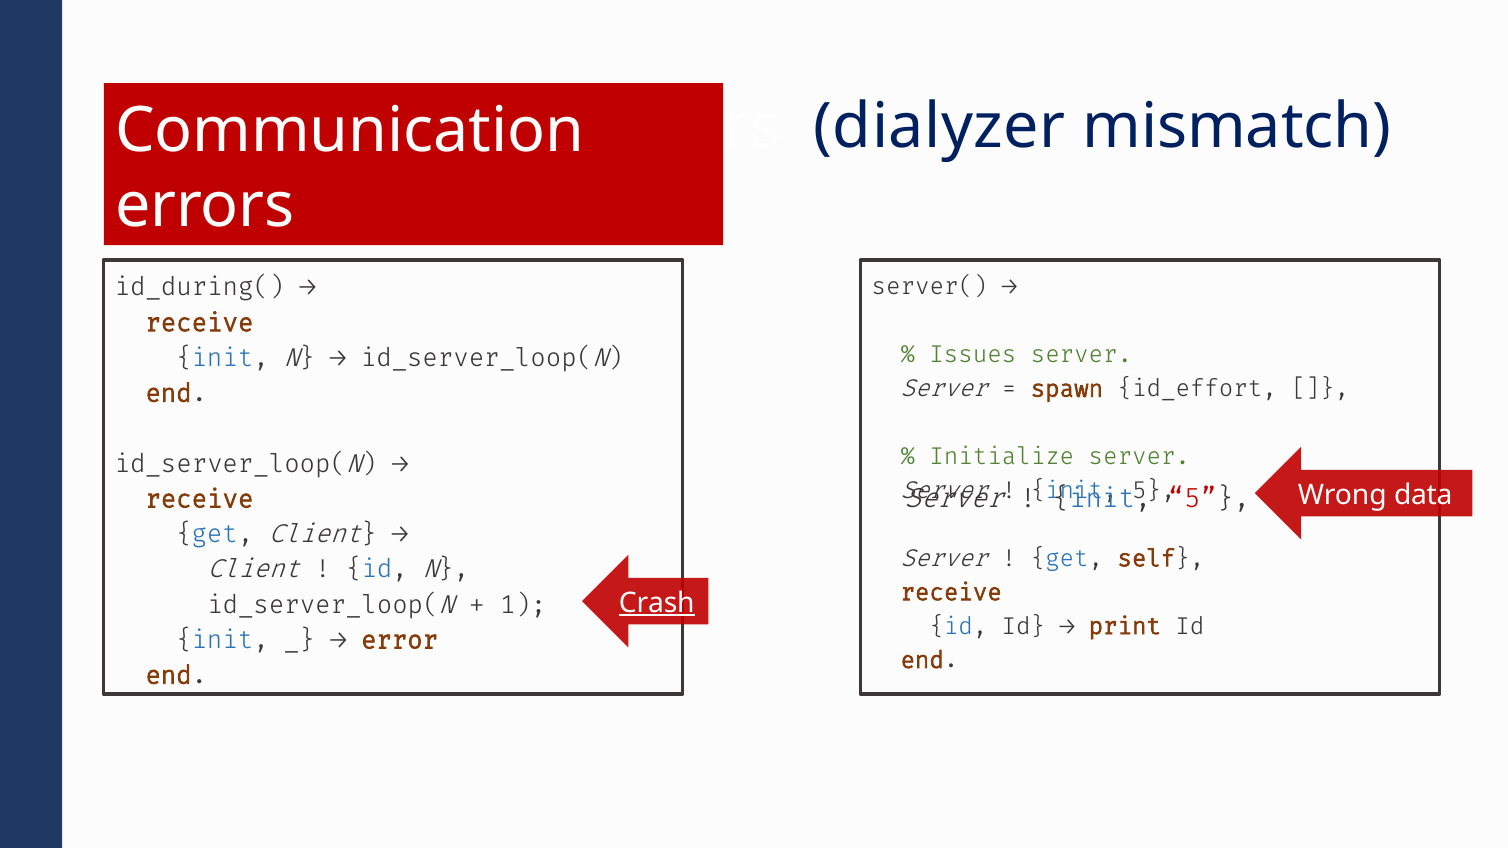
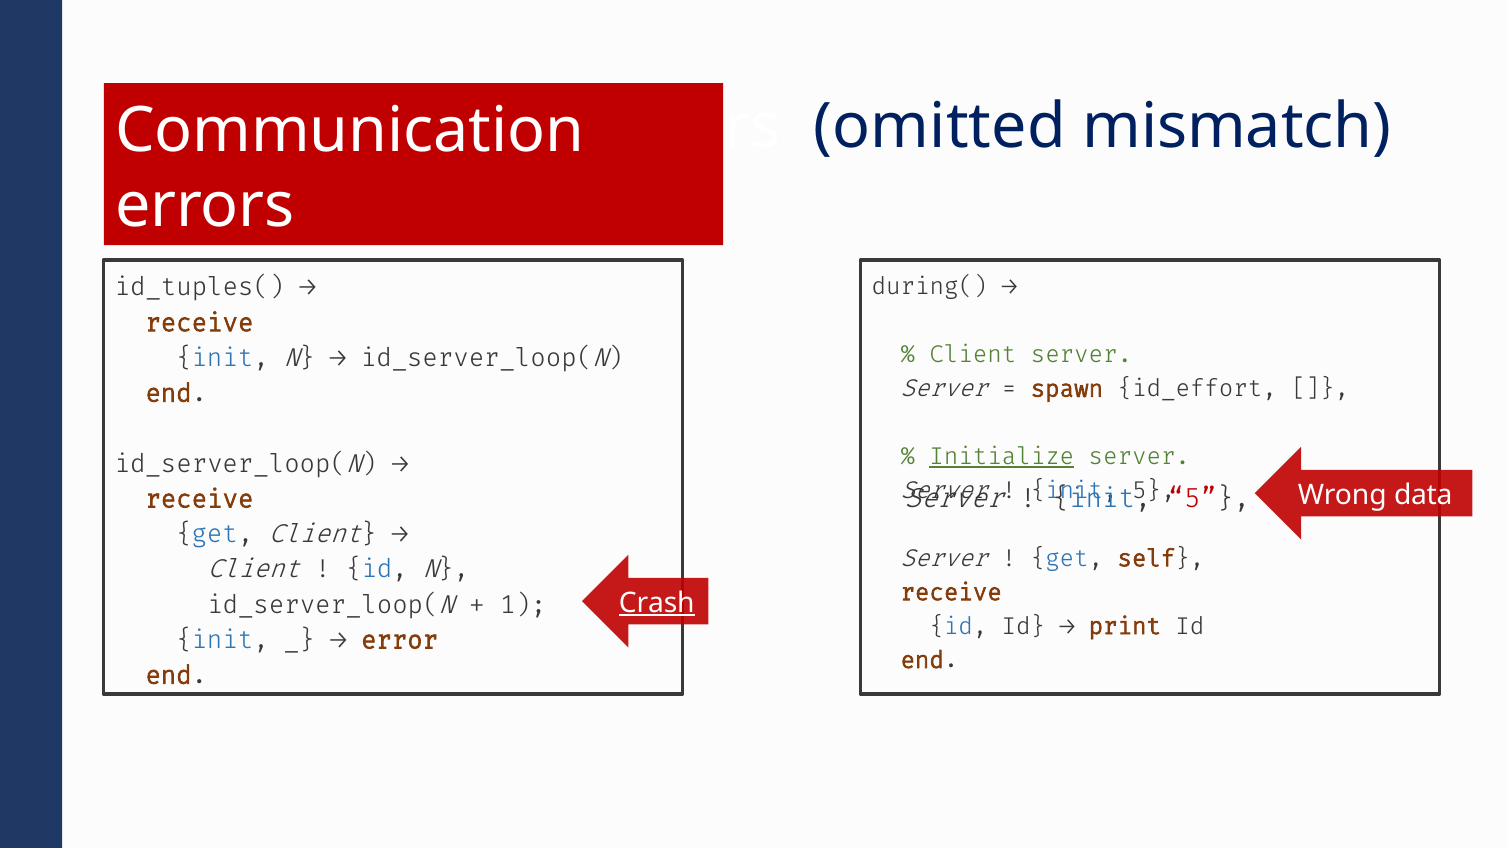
dialyzer: dialyzer -> omitted
id_during(: id_during( -> id_tuples(
server(: server( -> during(
Issues at (973, 355): Issues -> Client
Initialize underline: none -> present
